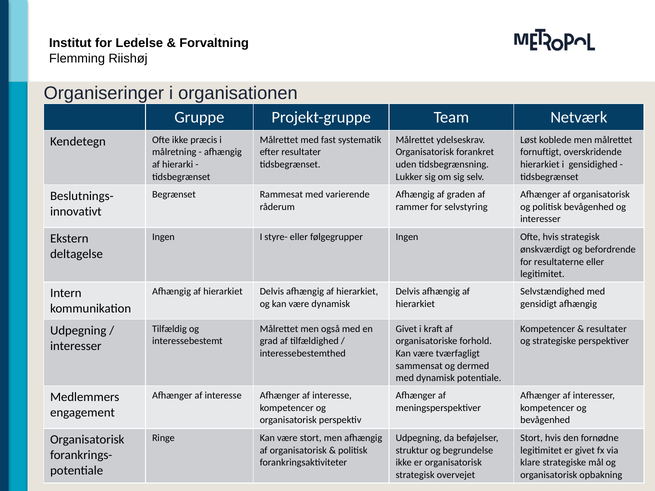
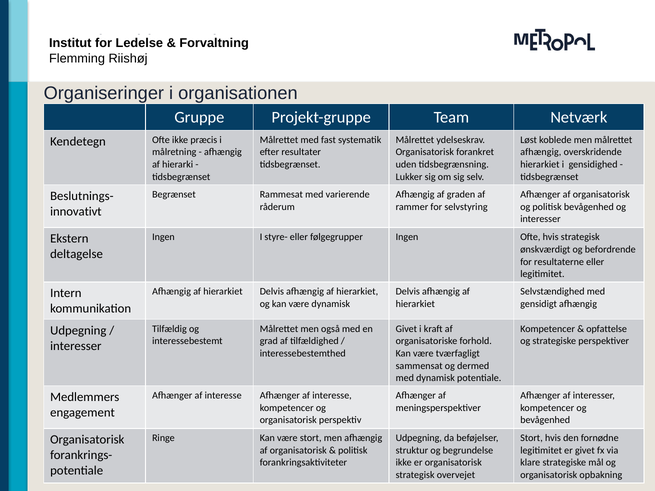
fornuftigt at (541, 152): fornuftigt -> afhængig
resultater at (607, 329): resultater -> opfattelse
